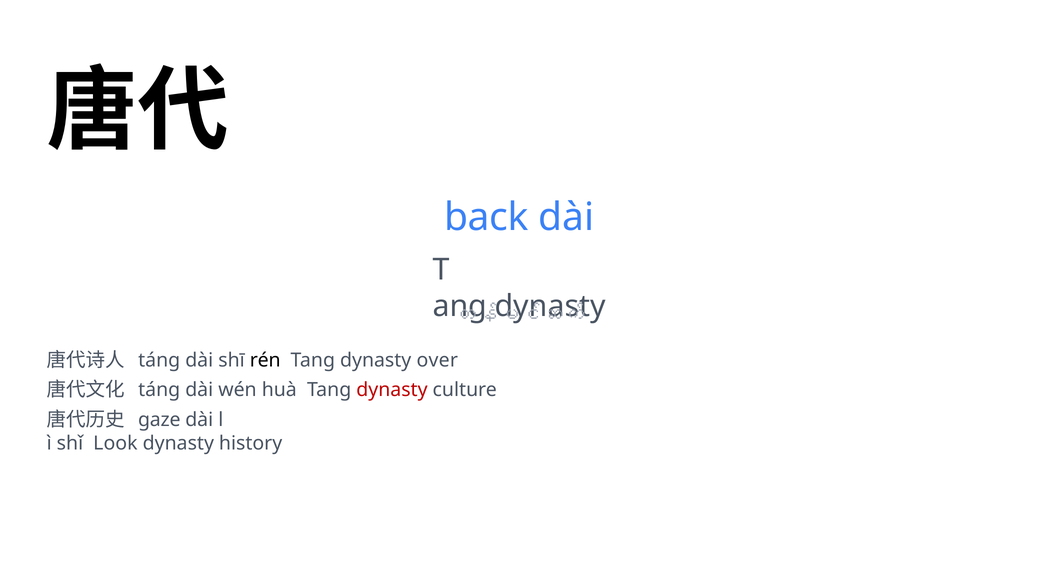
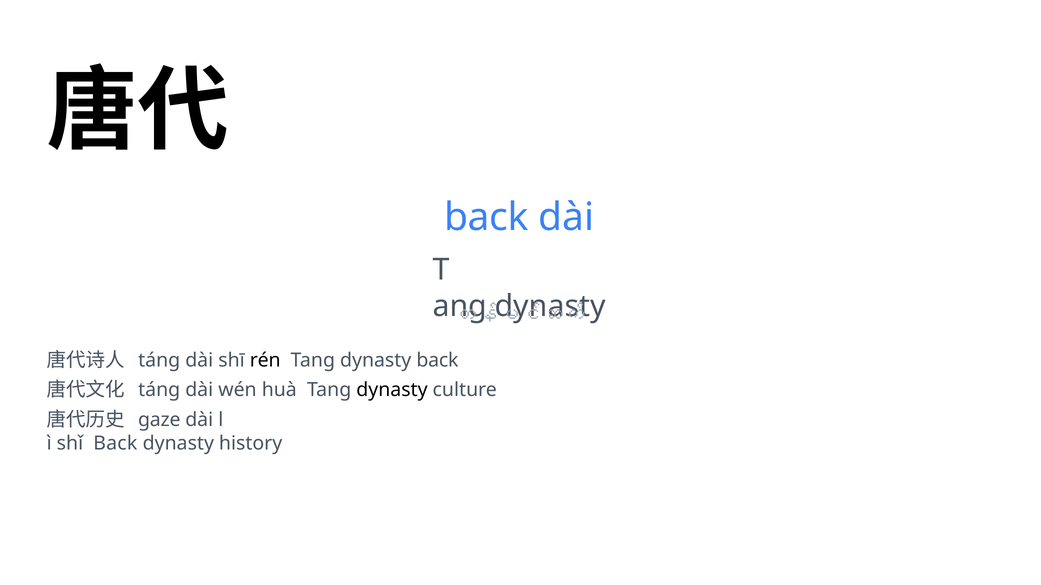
dynasty over: over -> back
dynasty at (392, 390) colour: red -> black
shǐ Look: Look -> Back
